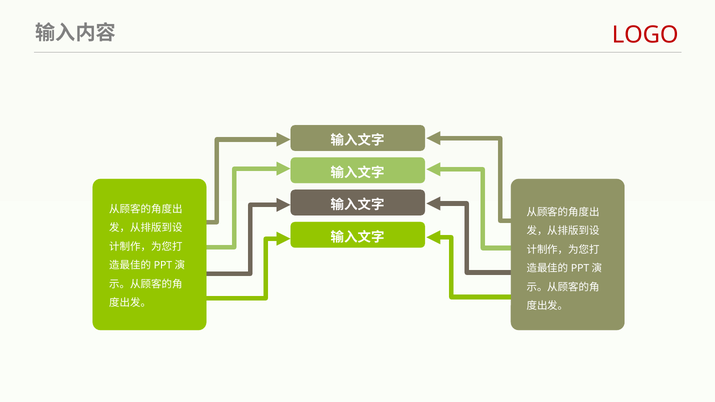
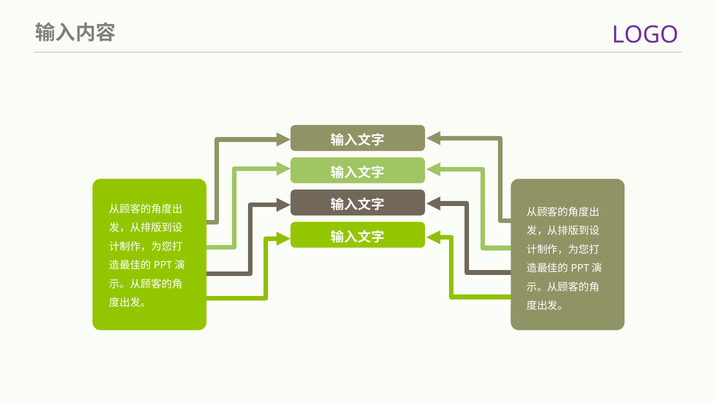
LOGO colour: red -> purple
